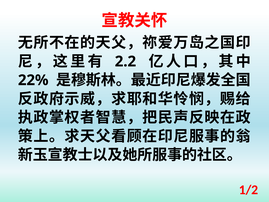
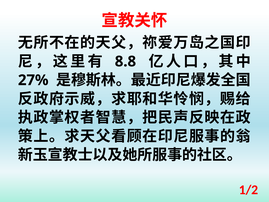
2.2: 2.2 -> 8.8
22%: 22% -> 27%
